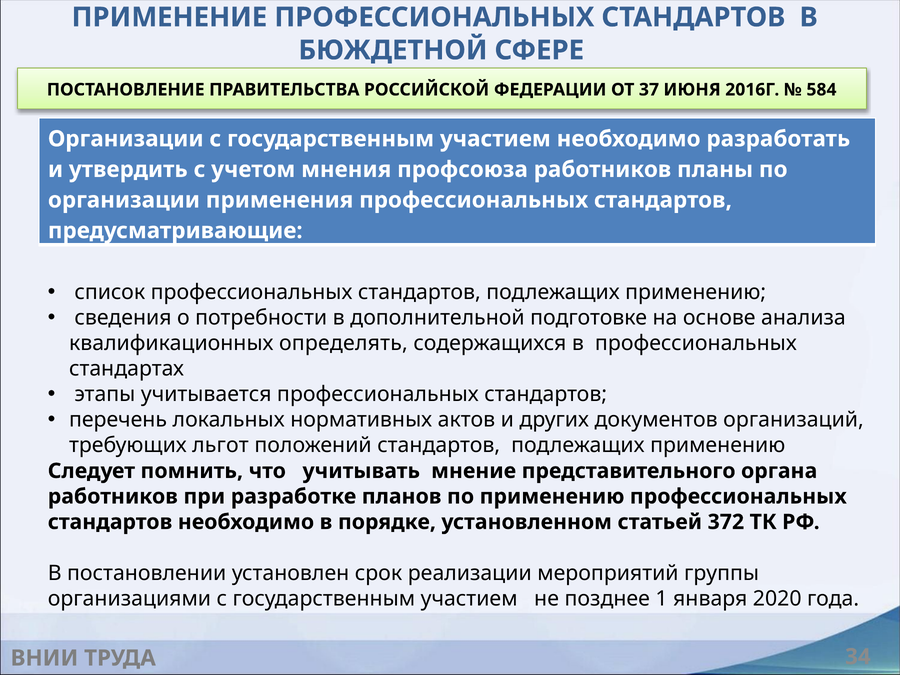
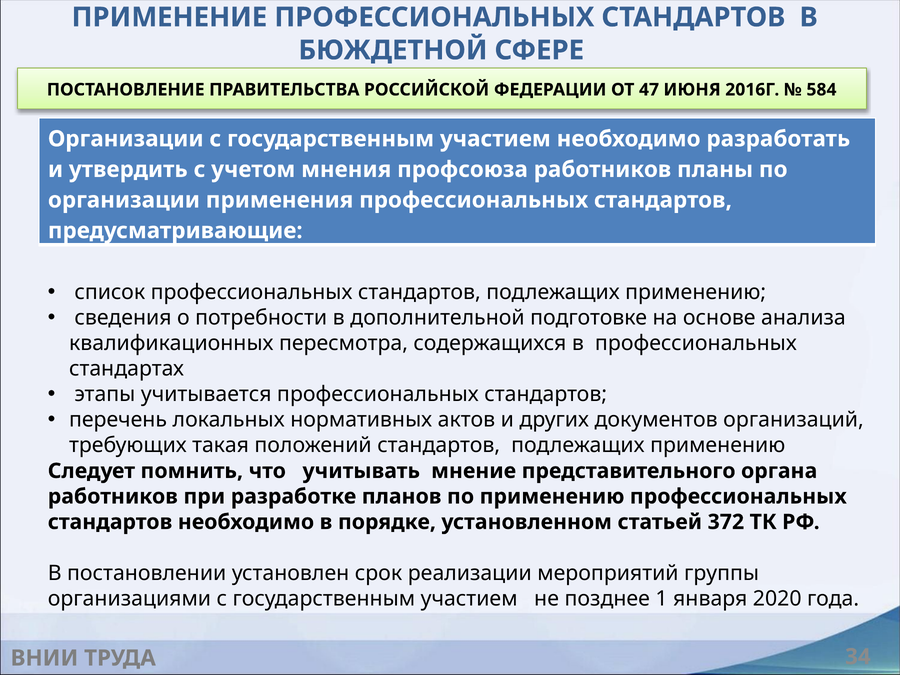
37: 37 -> 47
определять: определять -> пересмотра
льгот: льгот -> такая
